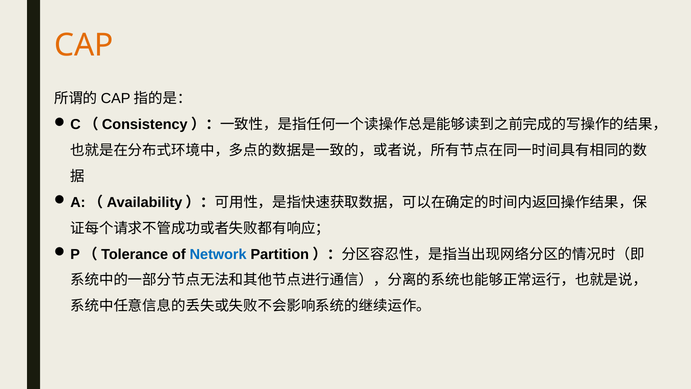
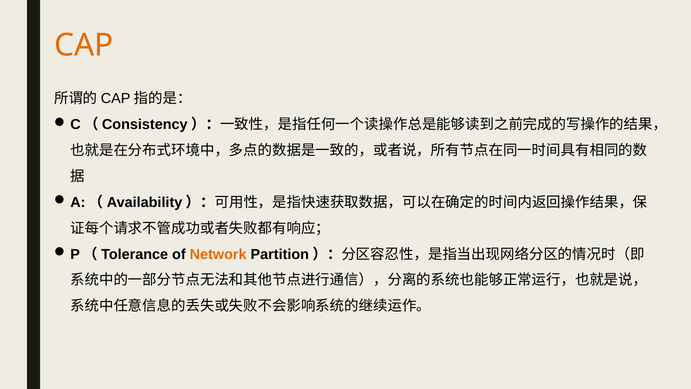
Network colour: blue -> orange
